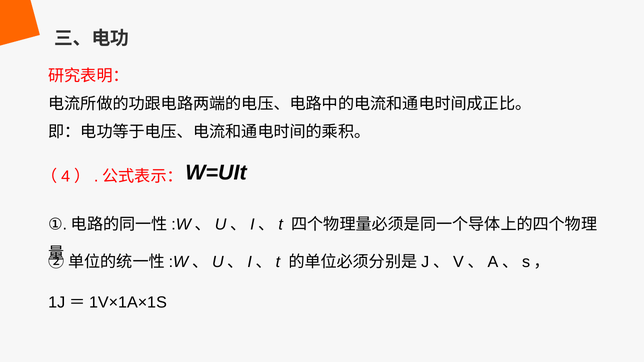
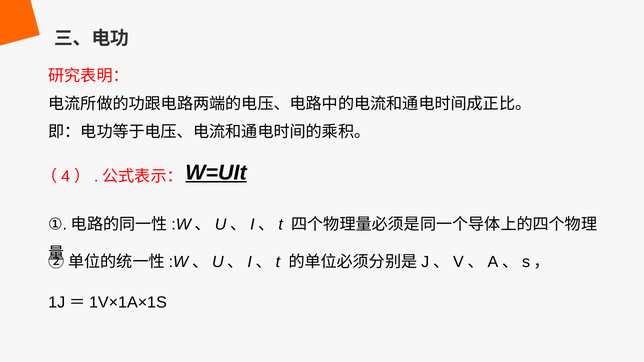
W=UIt underline: none -> present
